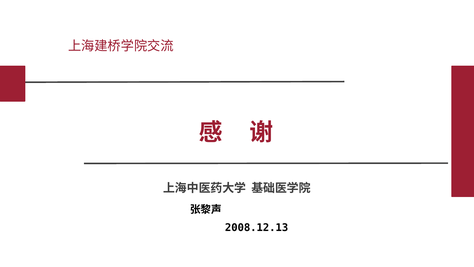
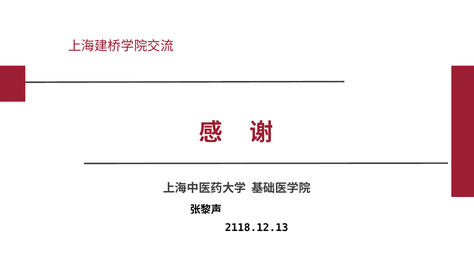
2008.12.13: 2008.12.13 -> 2118.12.13
